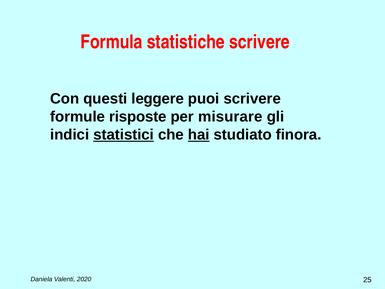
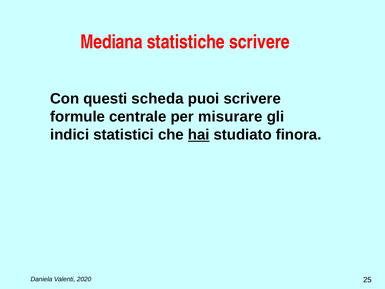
Formula: Formula -> Mediana
leggere: leggere -> scheda
risposte: risposte -> centrale
statistici underline: present -> none
